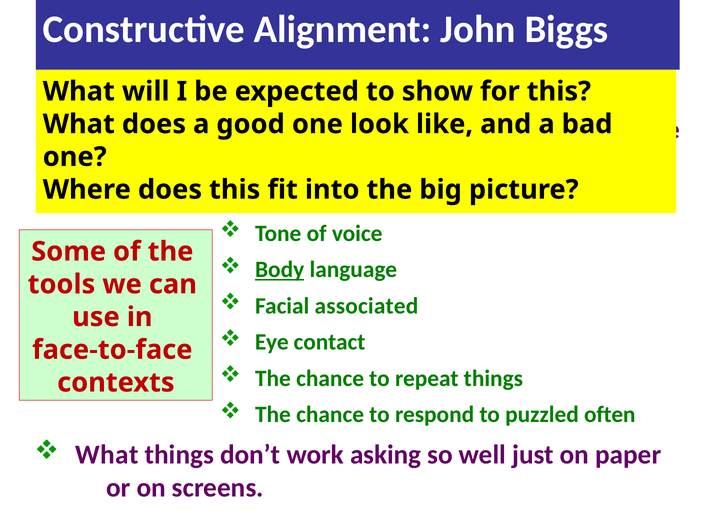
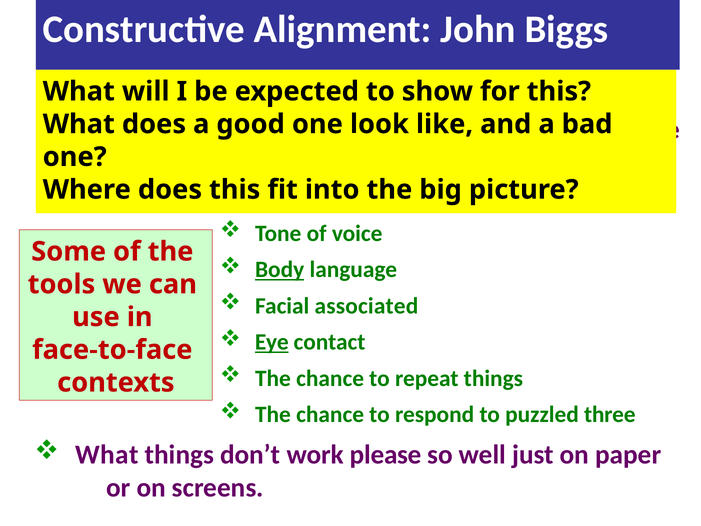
Eye underline: none -> present
often: often -> three
asking: asking -> please
